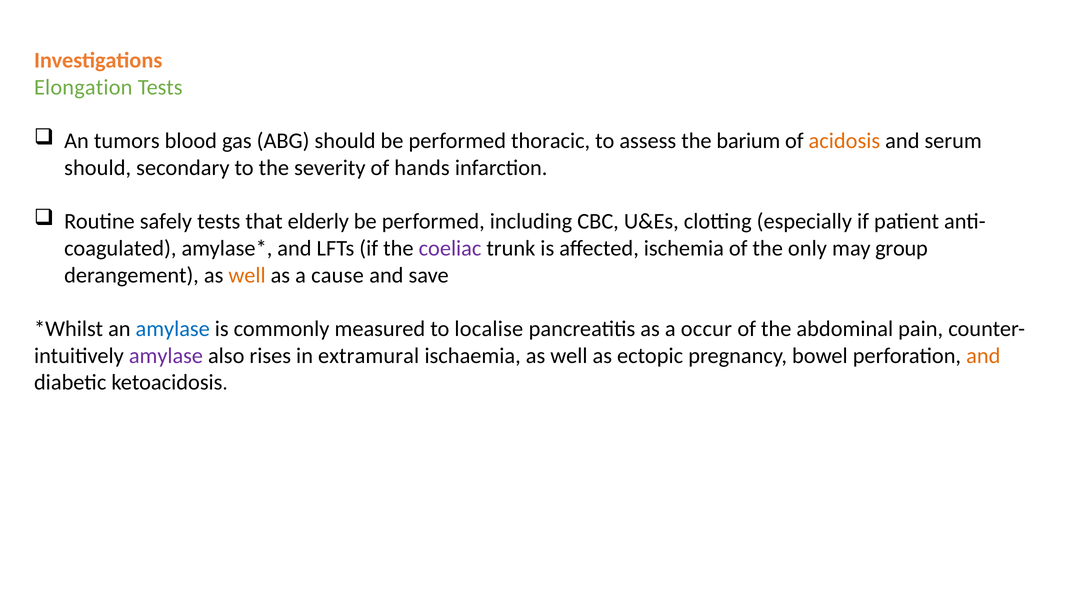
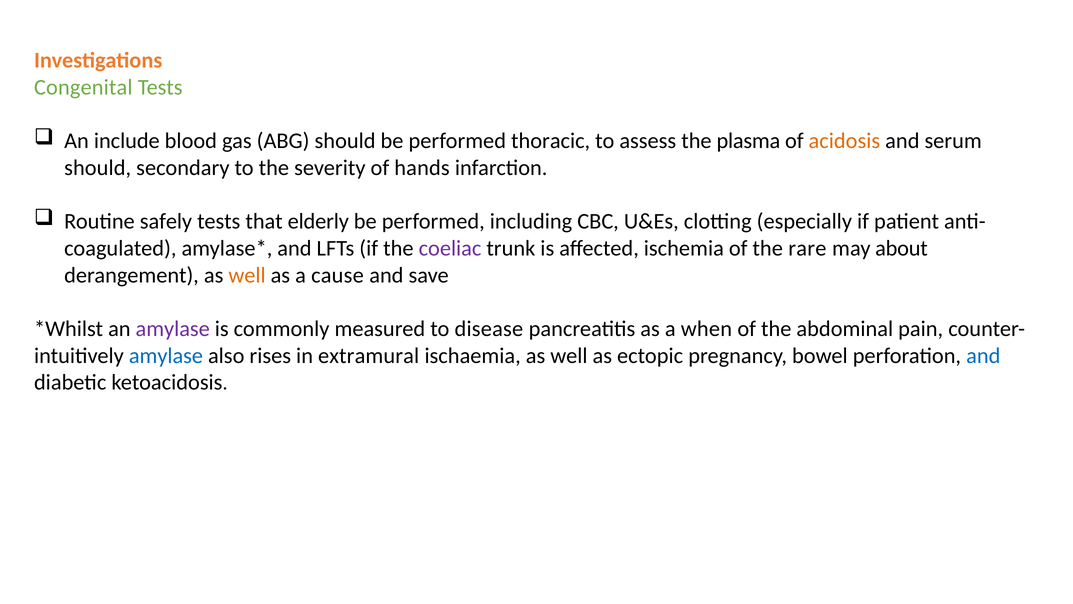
Elongation: Elongation -> Congenital
tumors: tumors -> include
barium: barium -> plasma
only: only -> rare
group: group -> about
amylase at (173, 329) colour: blue -> purple
localise: localise -> disease
occur: occur -> when
amylase at (166, 355) colour: purple -> blue
and at (983, 355) colour: orange -> blue
